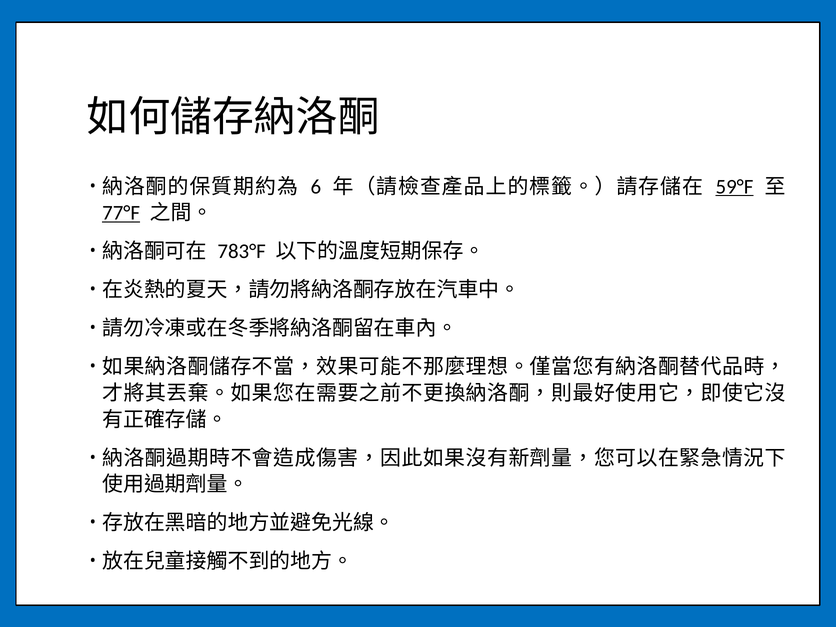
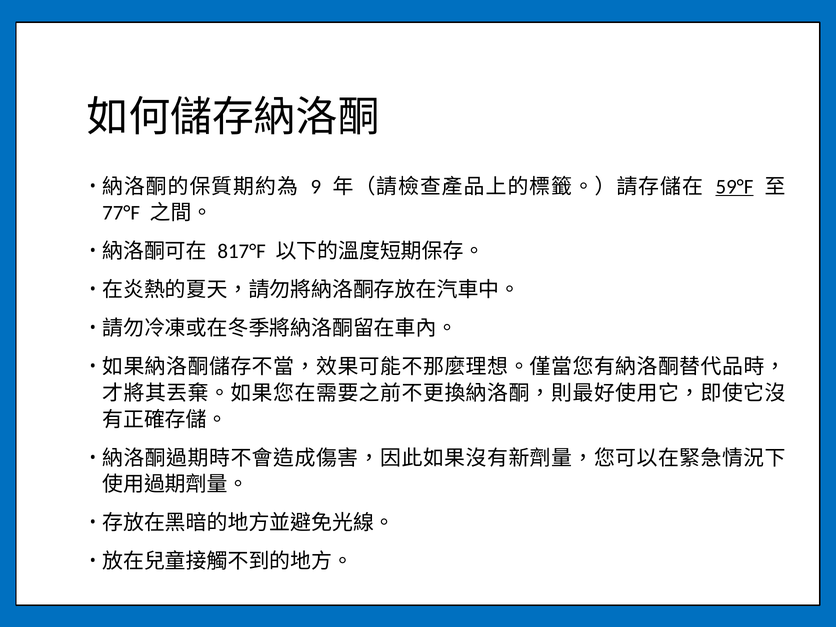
6: 6 -> 9
77°F underline: present -> none
783°F: 783°F -> 817°F
